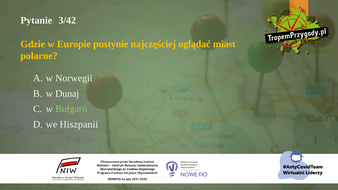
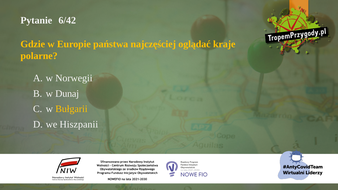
3/42: 3/42 -> 6/42
pustynie: pustynie -> państwa
miast: miast -> kraje
Bułgarii colour: light green -> yellow
